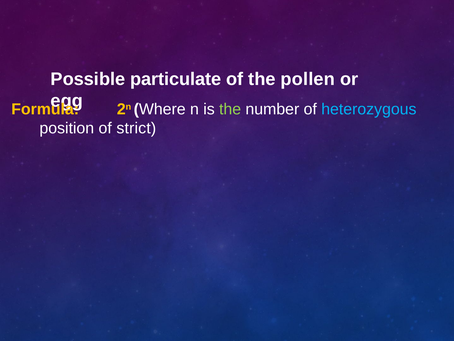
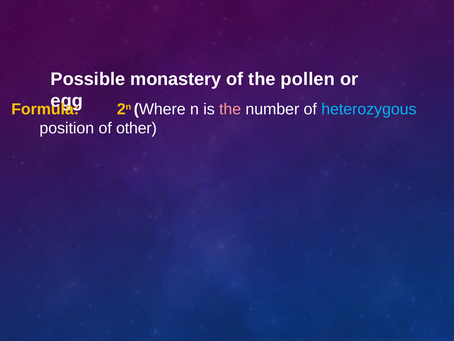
particulate: particulate -> monastery
the at (230, 109) colour: light green -> pink
strict: strict -> other
